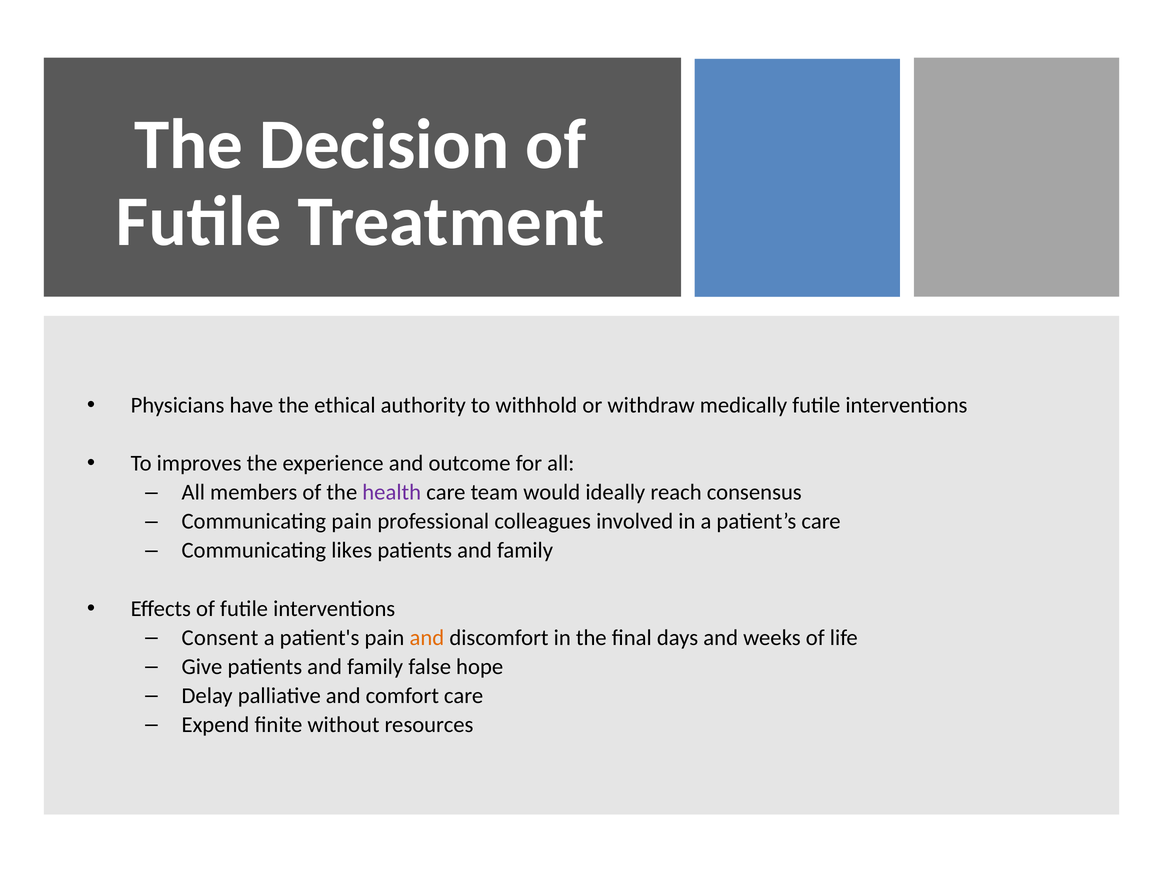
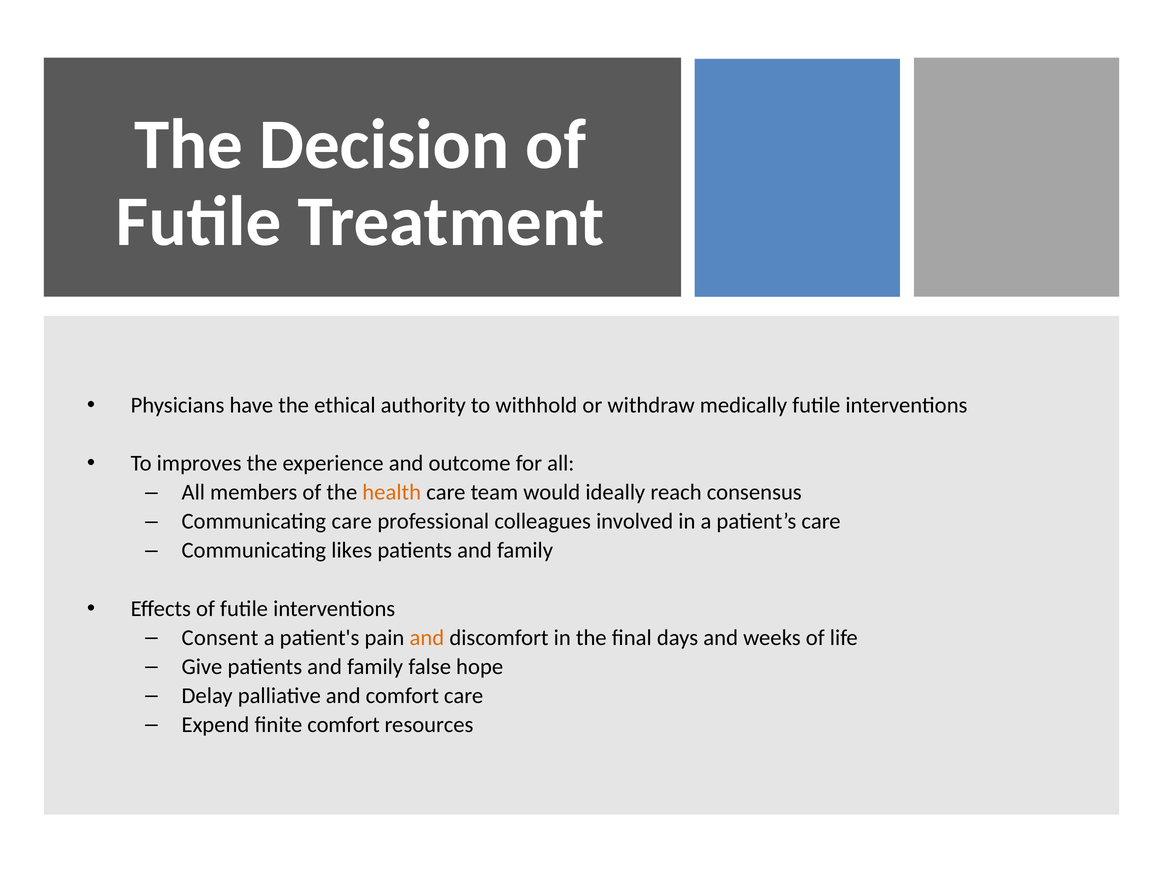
health colour: purple -> orange
Communicating pain: pain -> care
finite without: without -> comfort
